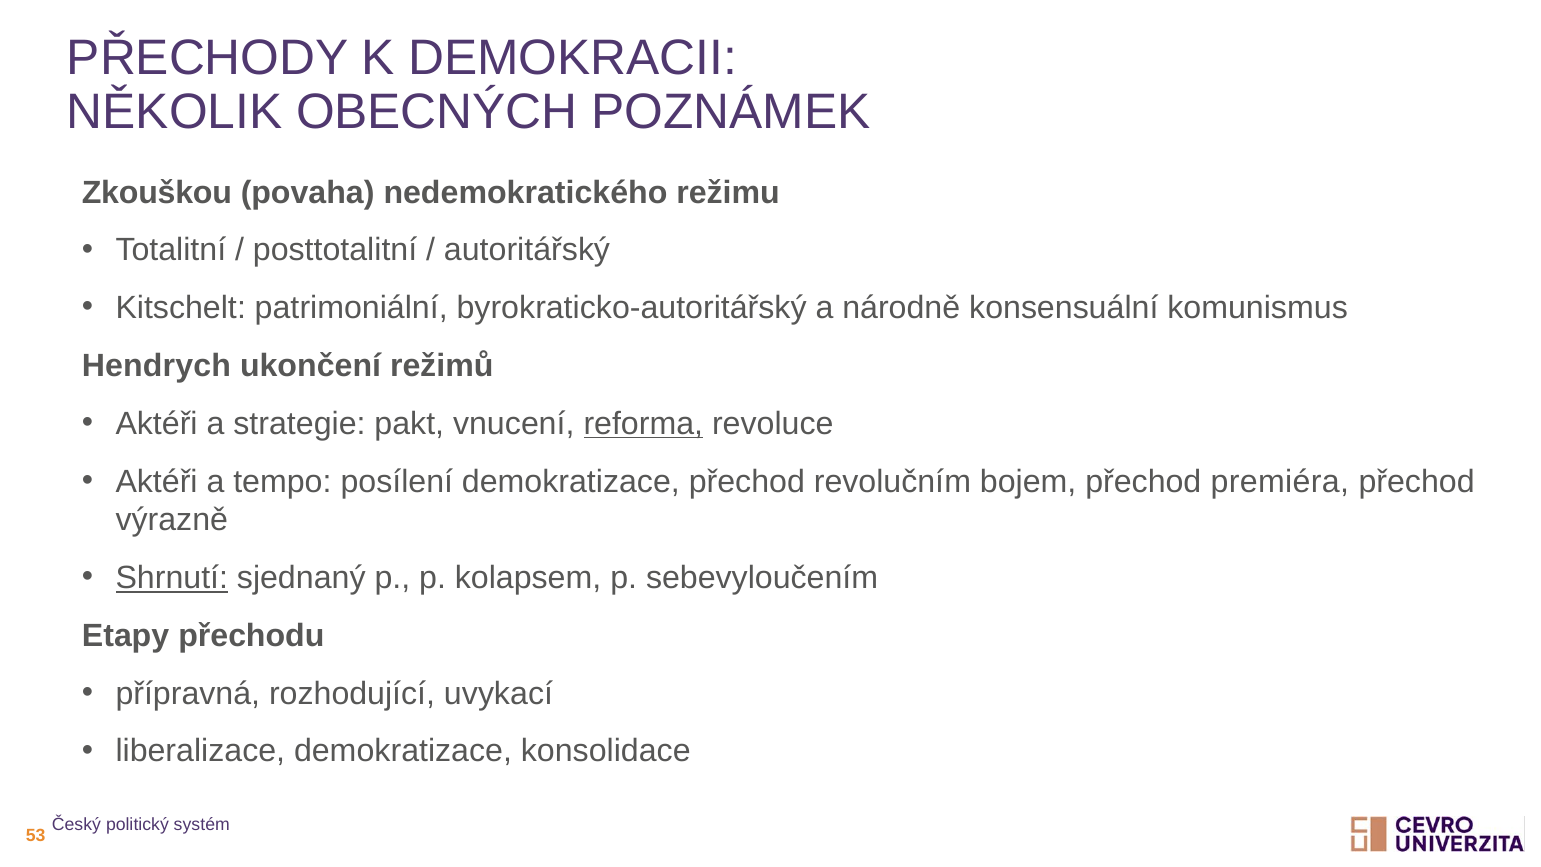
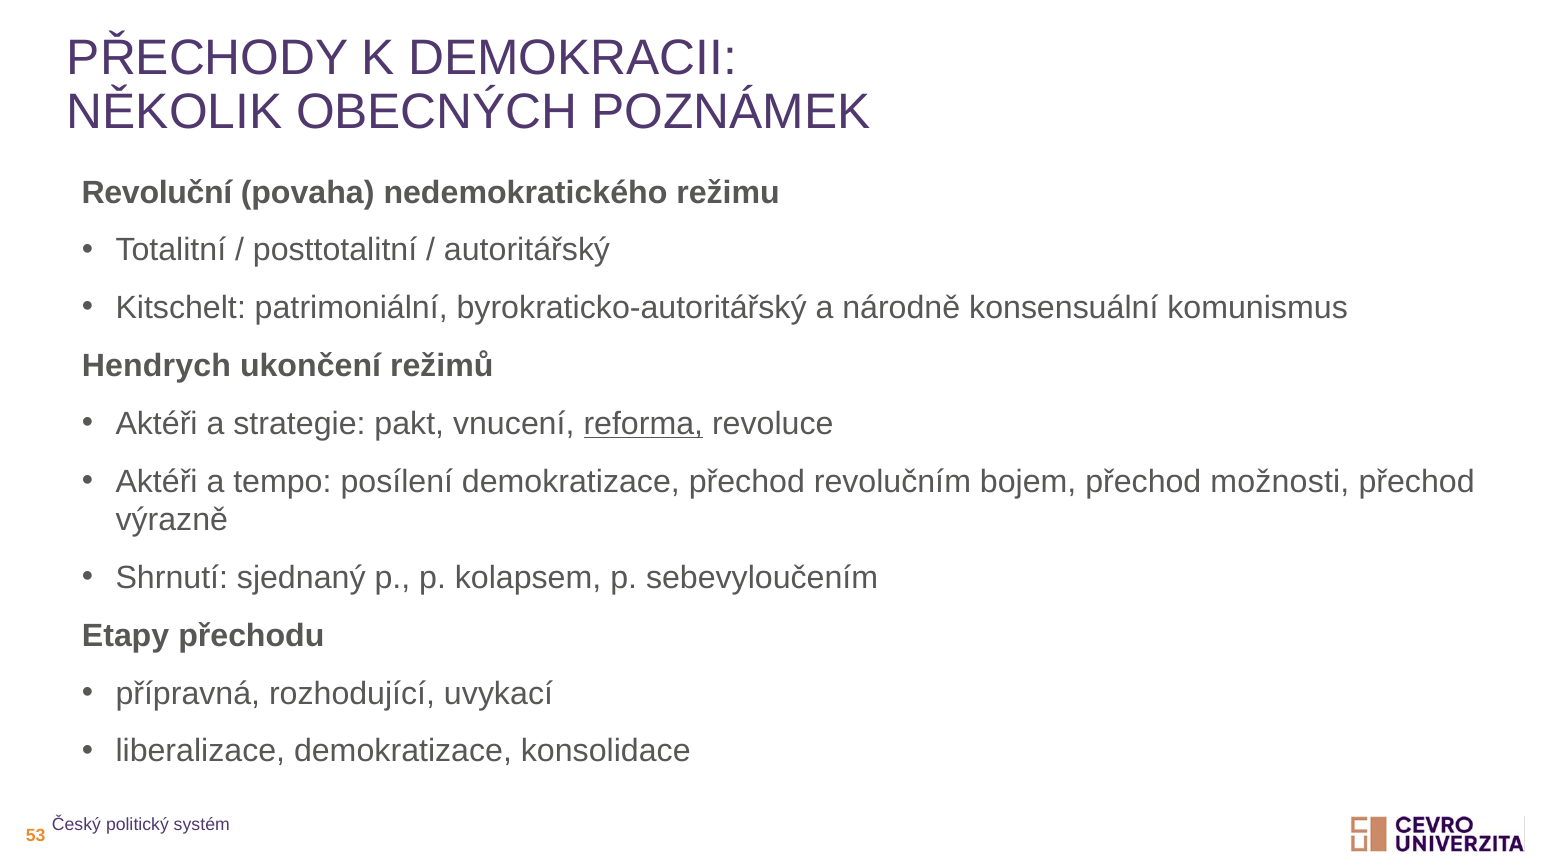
Zkouškou: Zkouškou -> Revoluční
premiéra: premiéra -> možnosti
Shrnutí underline: present -> none
